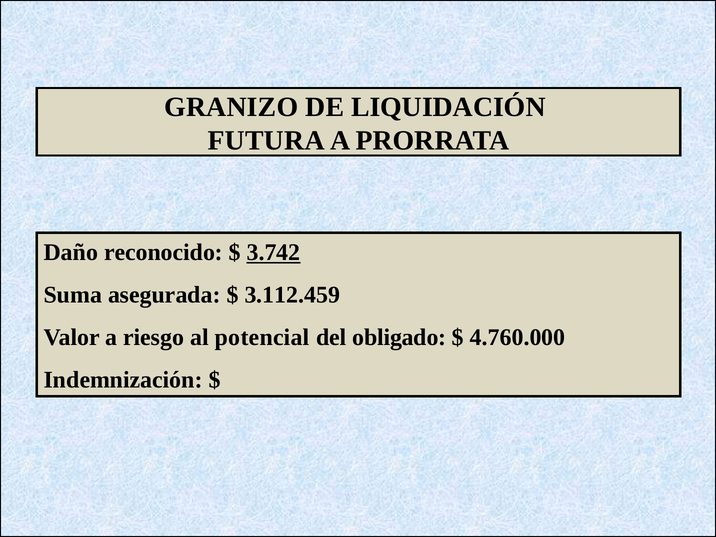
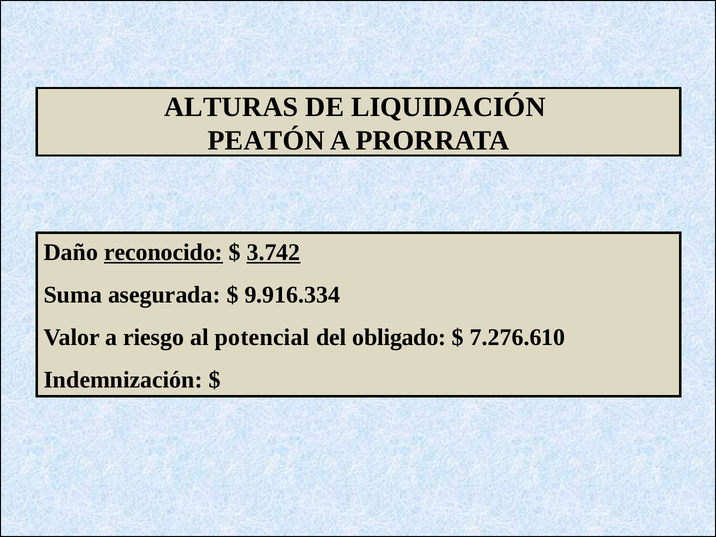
GRANIZO: GRANIZO -> ALTURAS
FUTURA: FUTURA -> PEATÓN
reconocido underline: none -> present
3.112.459: 3.112.459 -> 9.916.334
4.760.000: 4.760.000 -> 7.276.610
